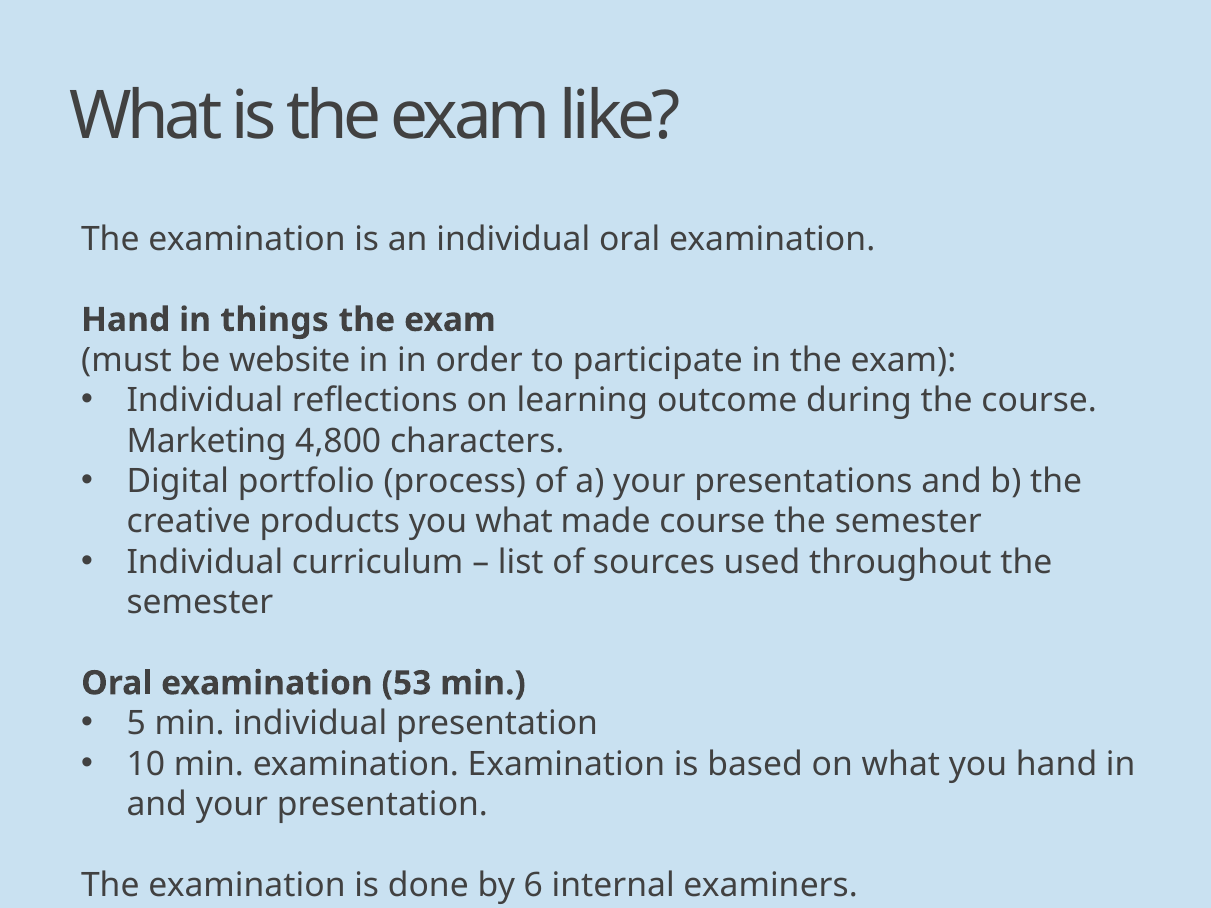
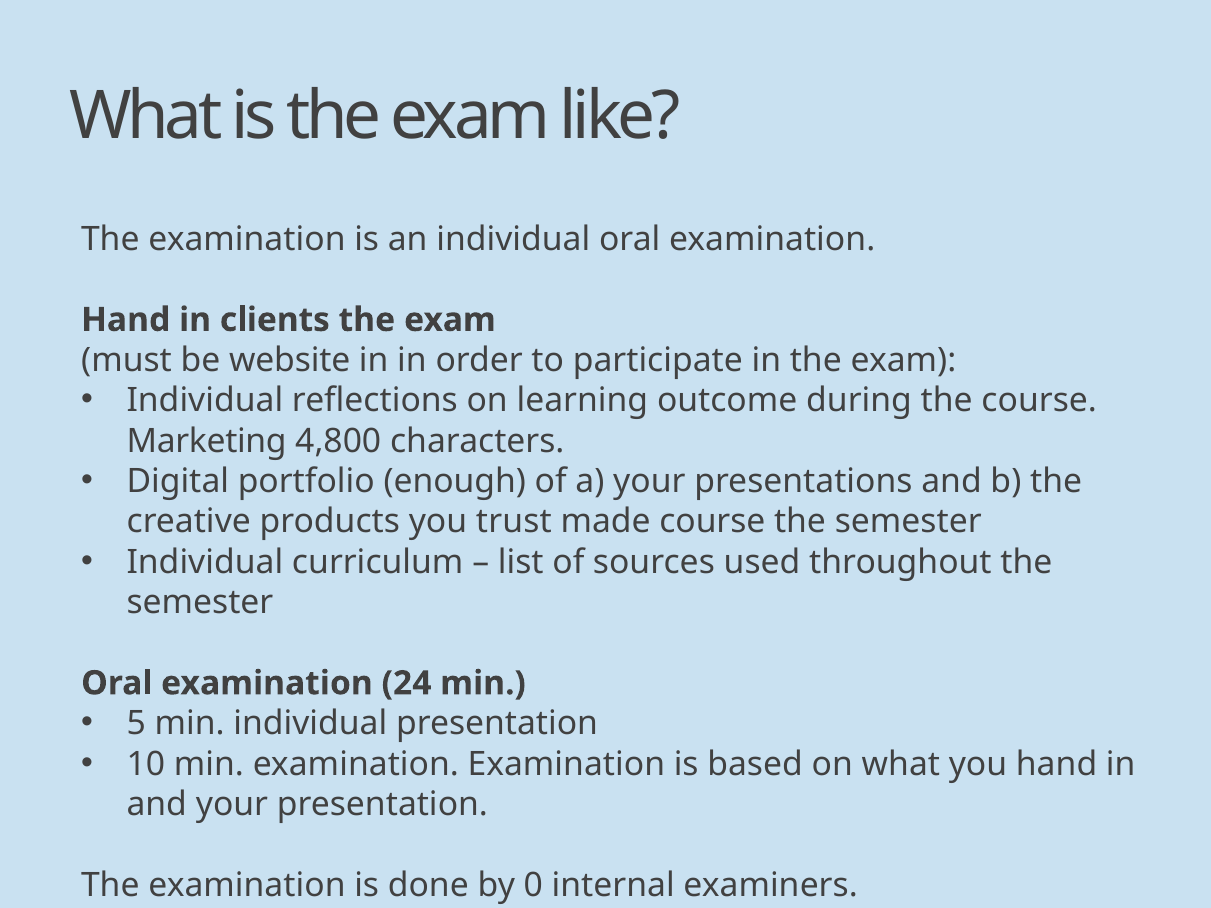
things: things -> clients
process: process -> enough
you what: what -> trust
53: 53 -> 24
6: 6 -> 0
